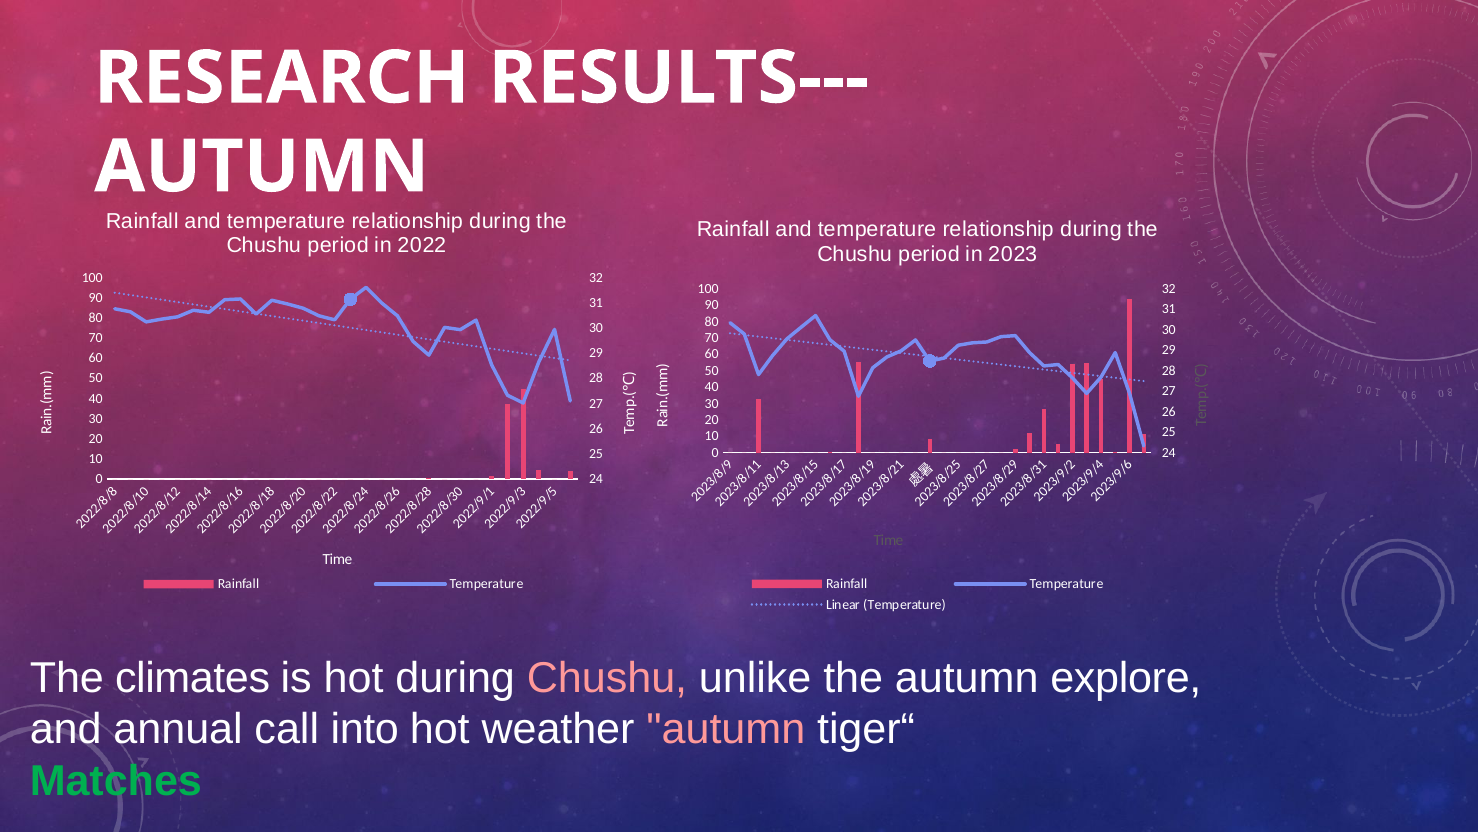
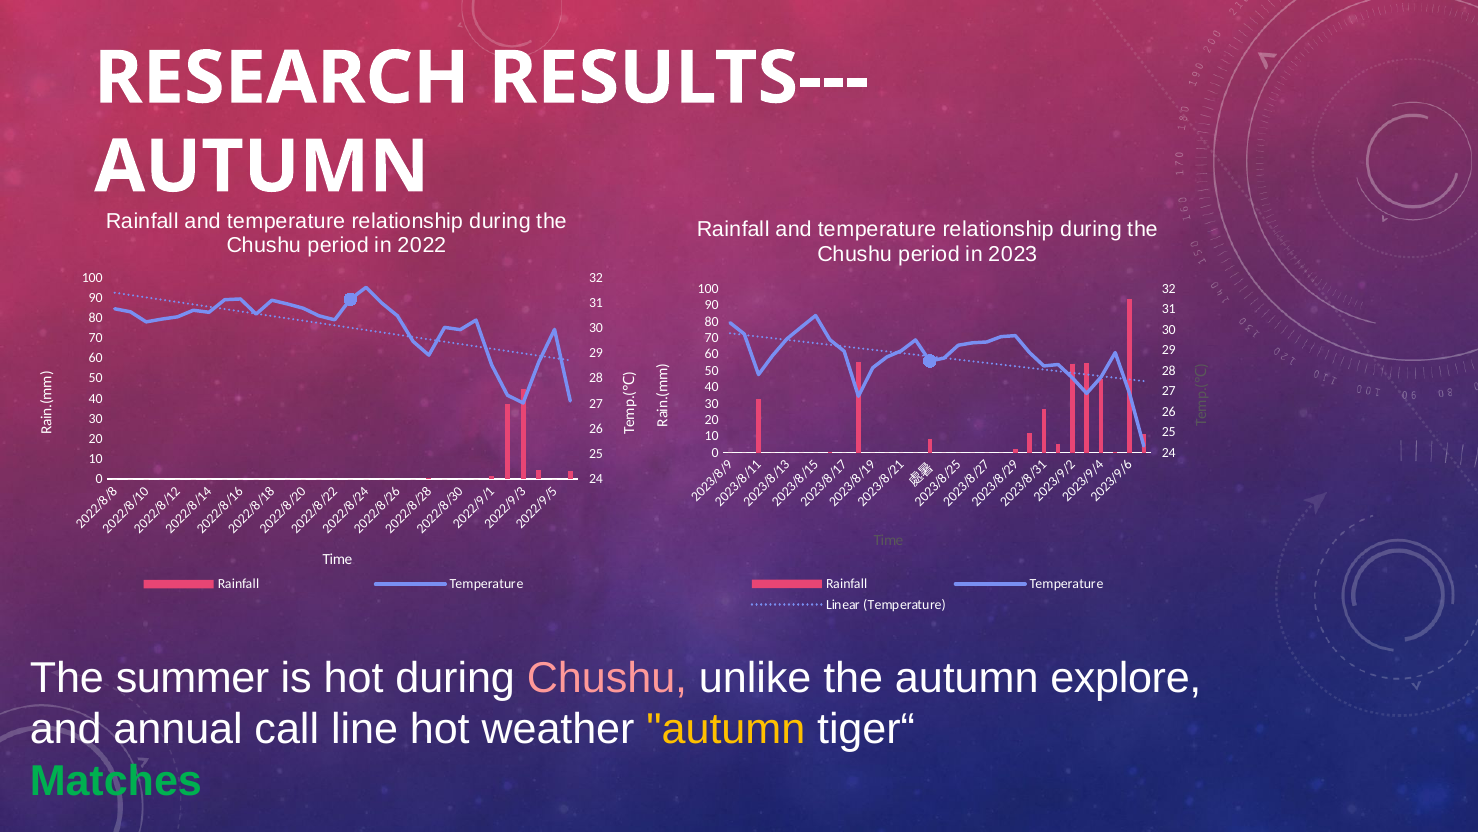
climates: climates -> summer
into: into -> line
autumn at (726, 729) colour: pink -> yellow
